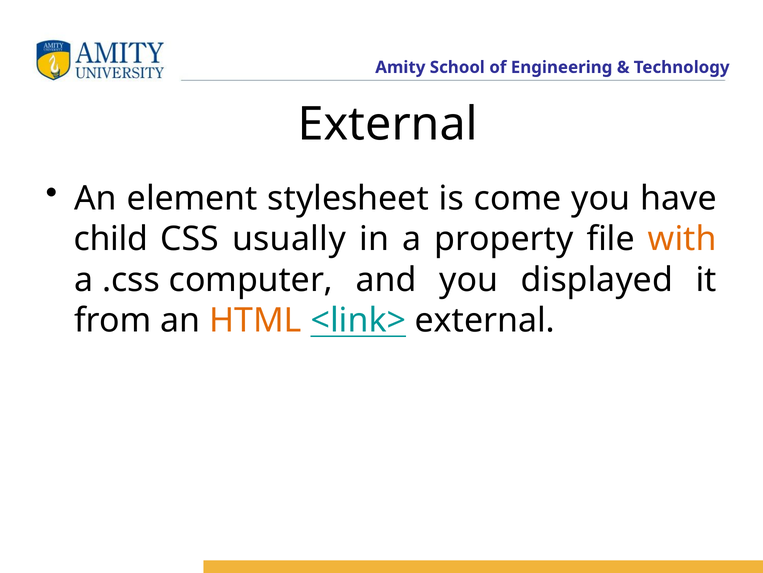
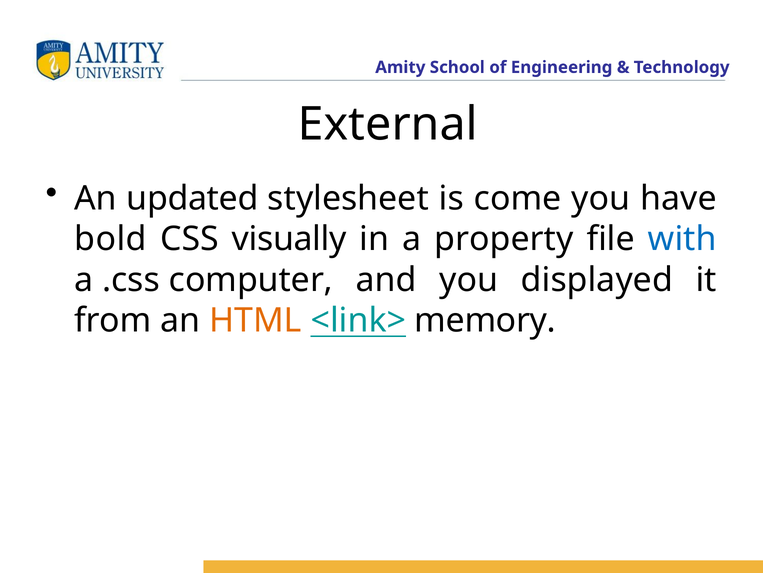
element: element -> updated
child: child -> bold
usually: usually -> visually
with colour: orange -> blue
<link> external: external -> memory
